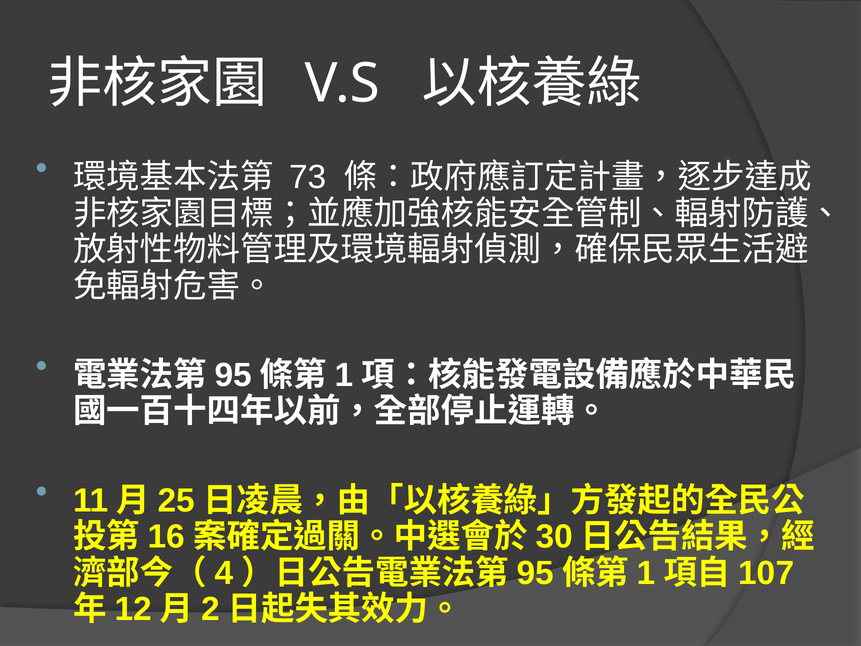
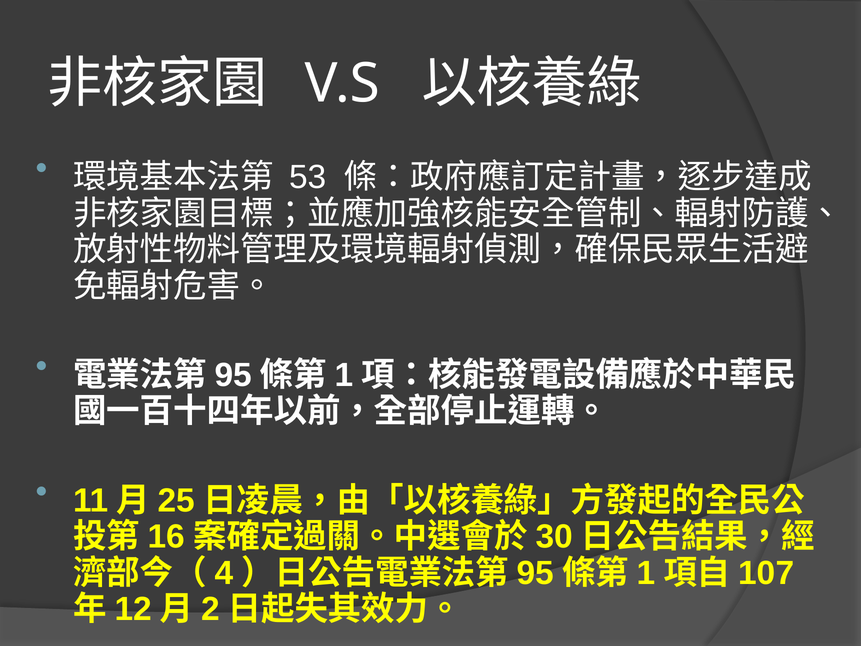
73: 73 -> 53
